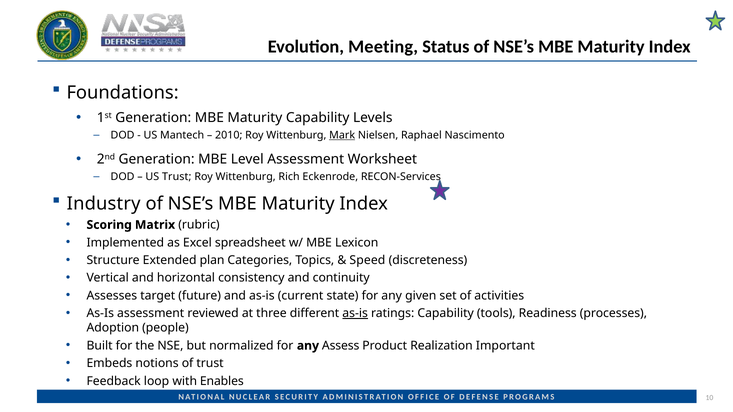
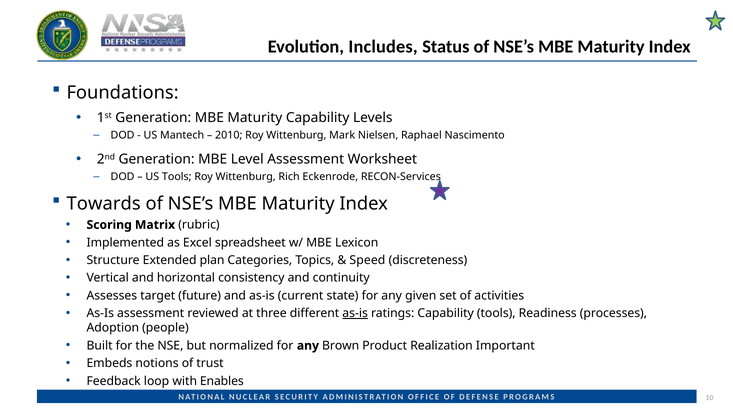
Meeting: Meeting -> Includes
Mark underline: present -> none
US Trust: Trust -> Tools
Industry: Industry -> Towards
Assess: Assess -> Brown
